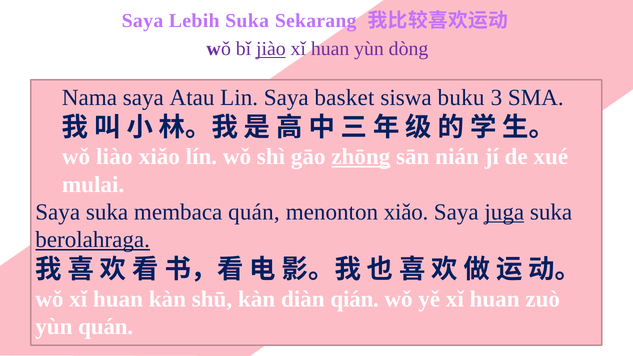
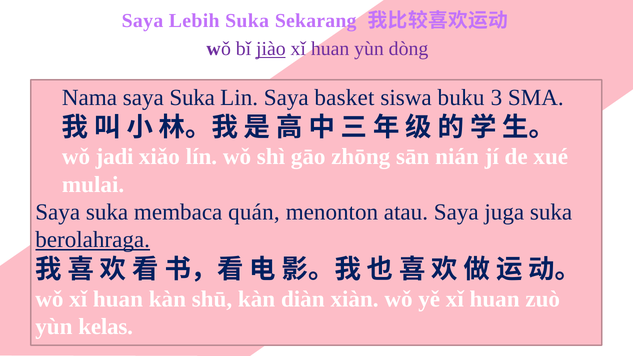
Nama saya Atau: Atau -> Suka
liào: liào -> jadi
zhōng underline: present -> none
menonton xiǎo: xiǎo -> atau
juga underline: present -> none
qián: qián -> xiàn
yùn quán: quán -> kelas
